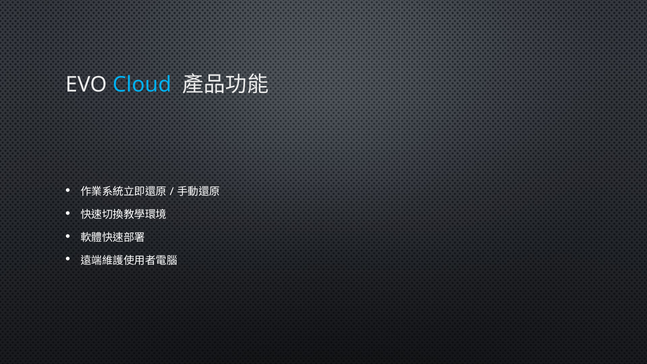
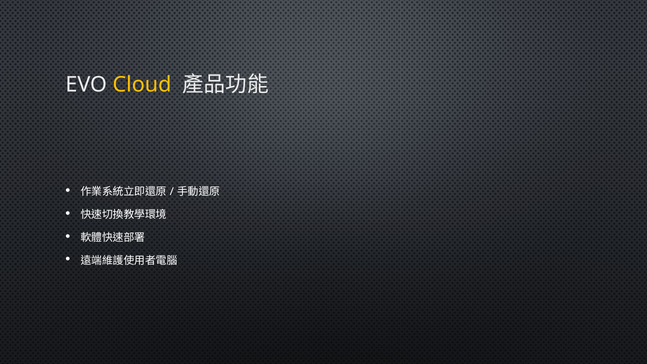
Cloud colour: light blue -> yellow
